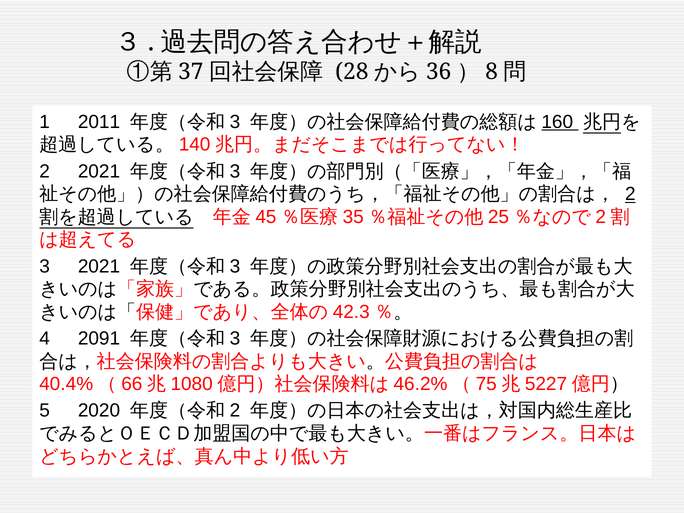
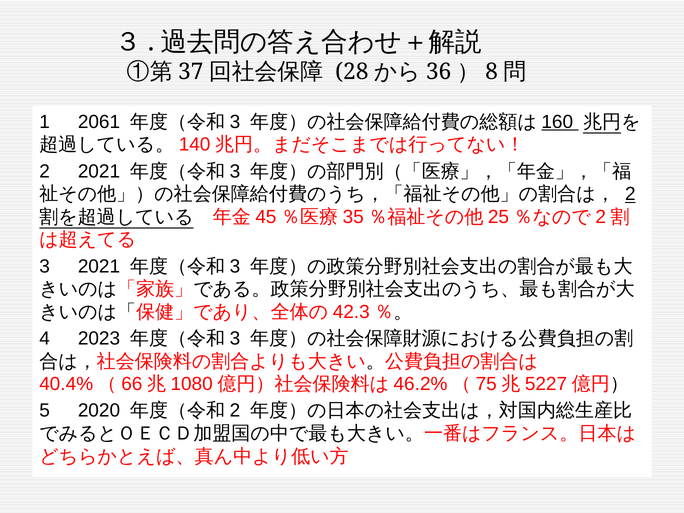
2011: 2011 -> 2061
2091: 2091 -> 2023
